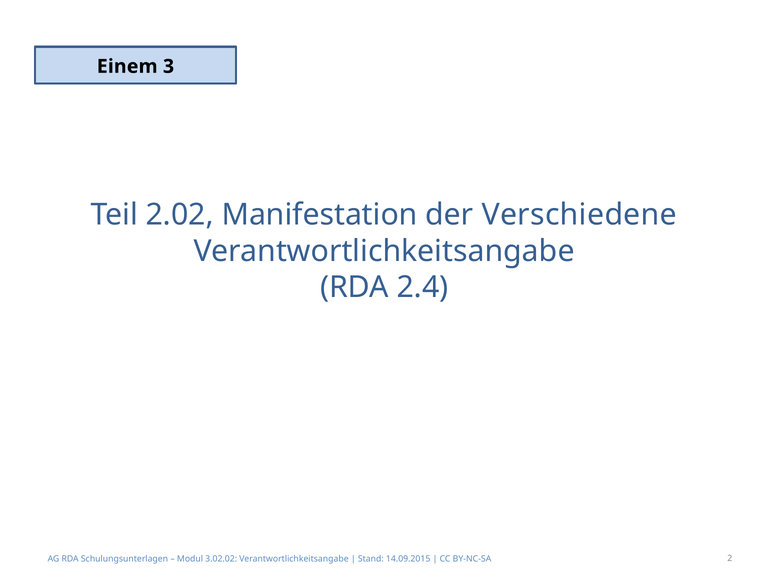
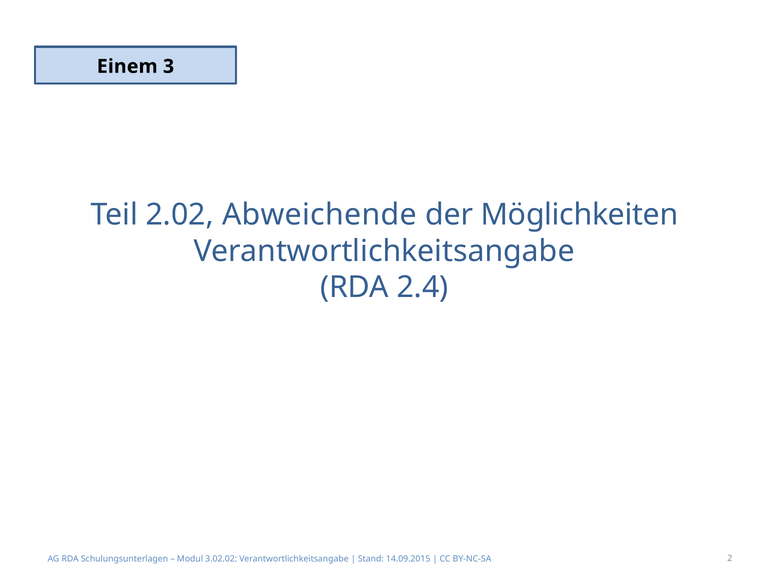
Manifestation: Manifestation -> Abweichende
Verschiedene: Verschiedene -> Möglichkeiten
